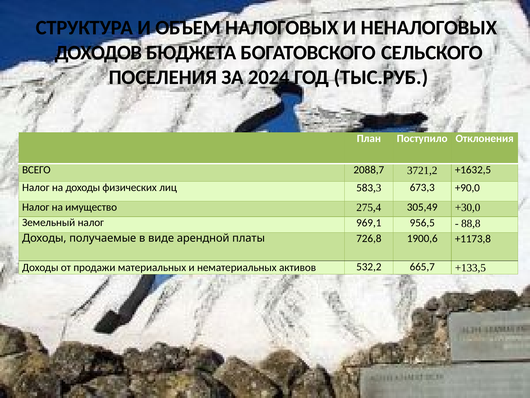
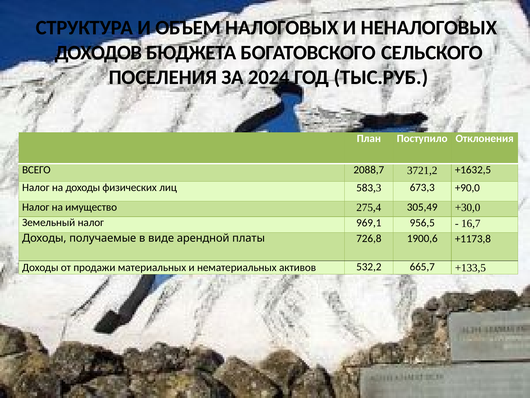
88,8: 88,8 -> 16,7
